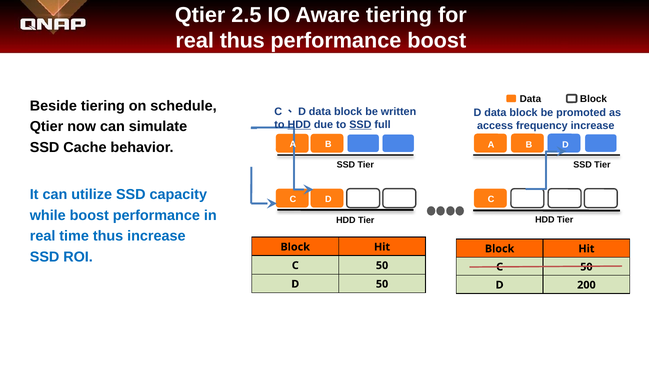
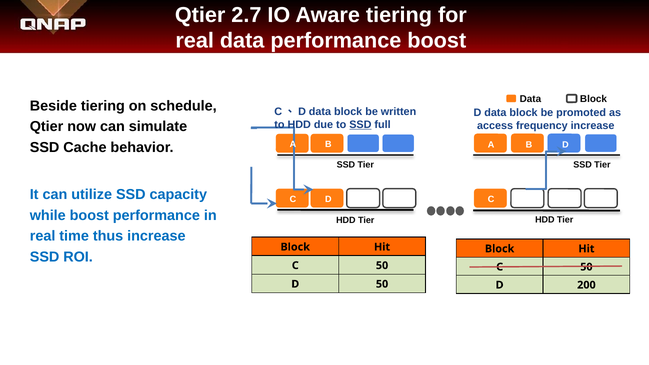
2.5: 2.5 -> 2.7
real thus: thus -> data
HDD at (299, 125) underline: present -> none
